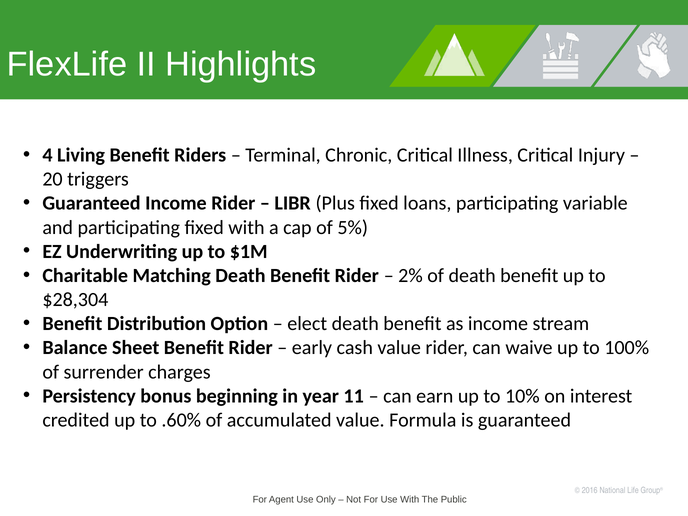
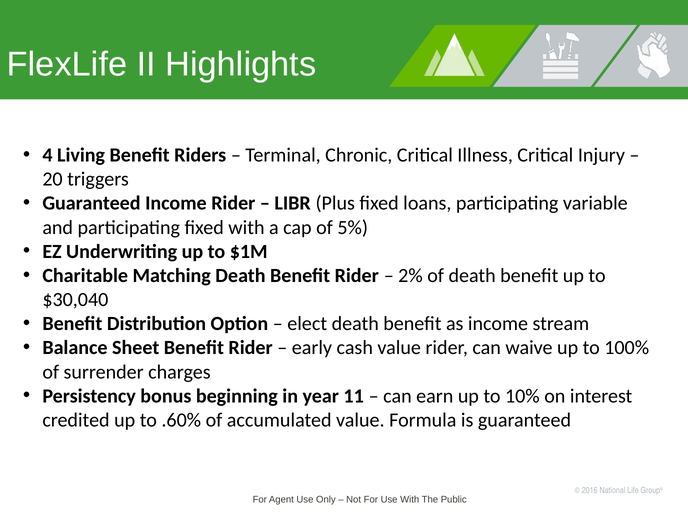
$28,304: $28,304 -> $30,040
